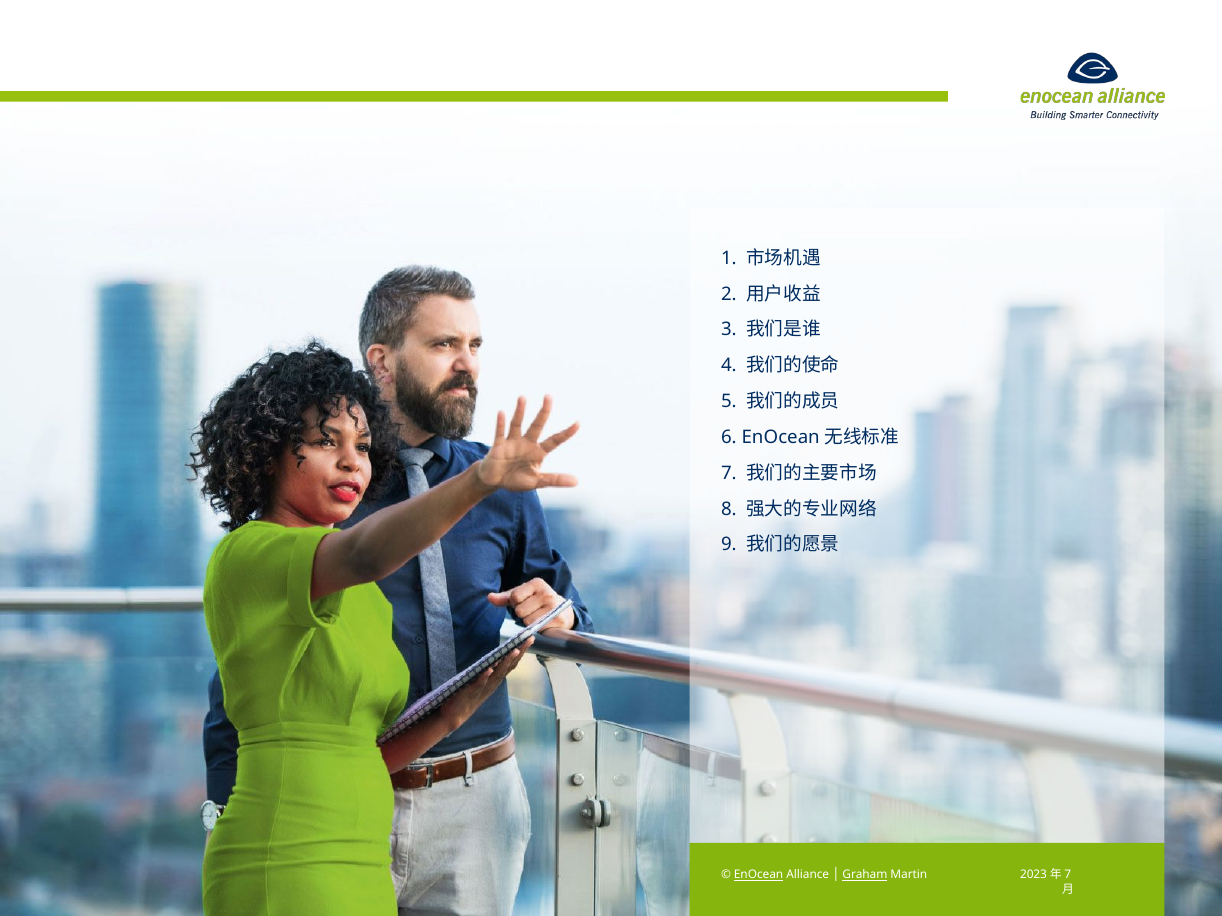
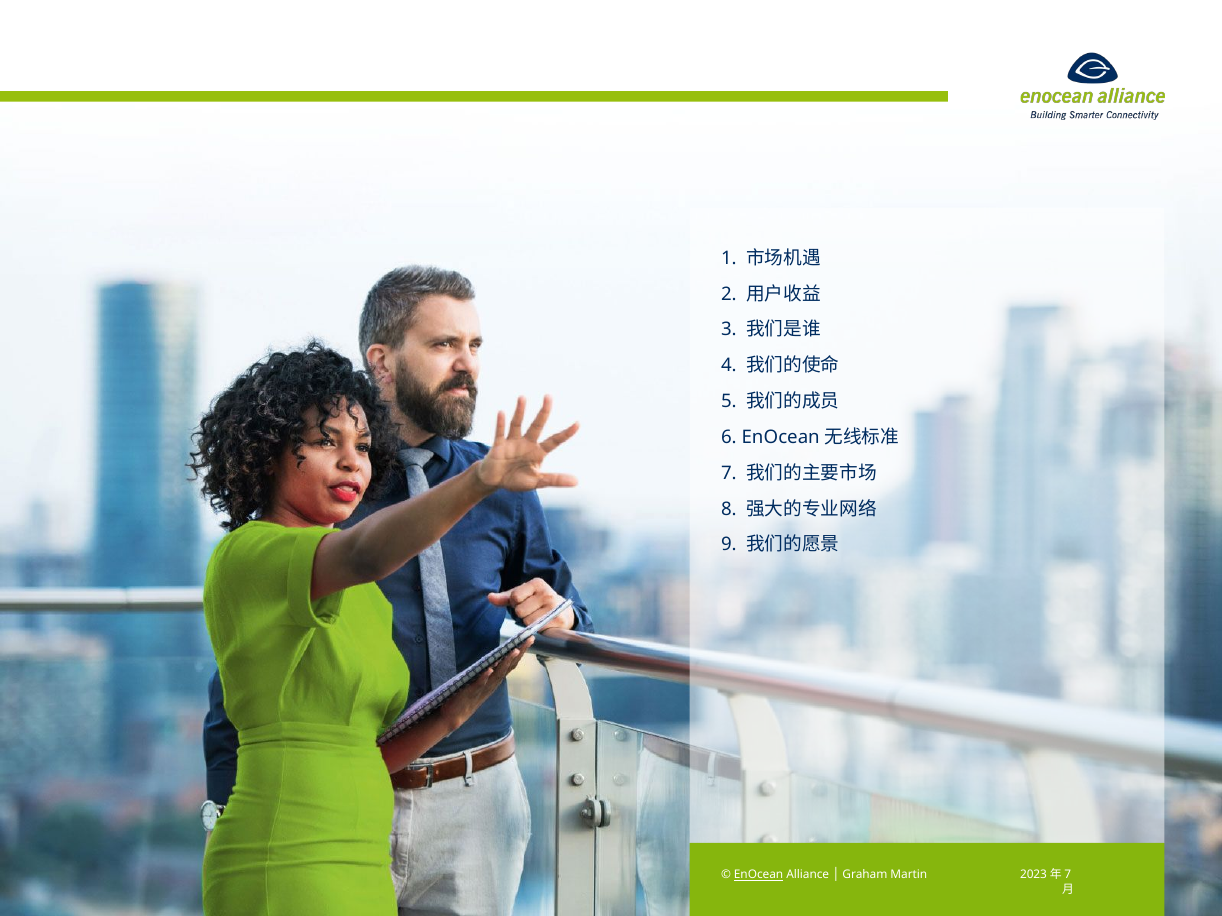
Graham underline: present -> none
